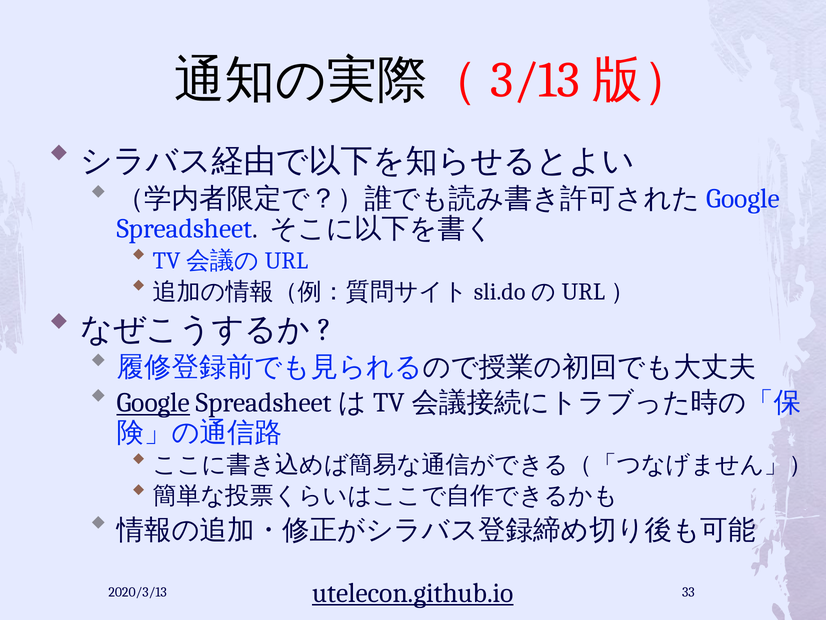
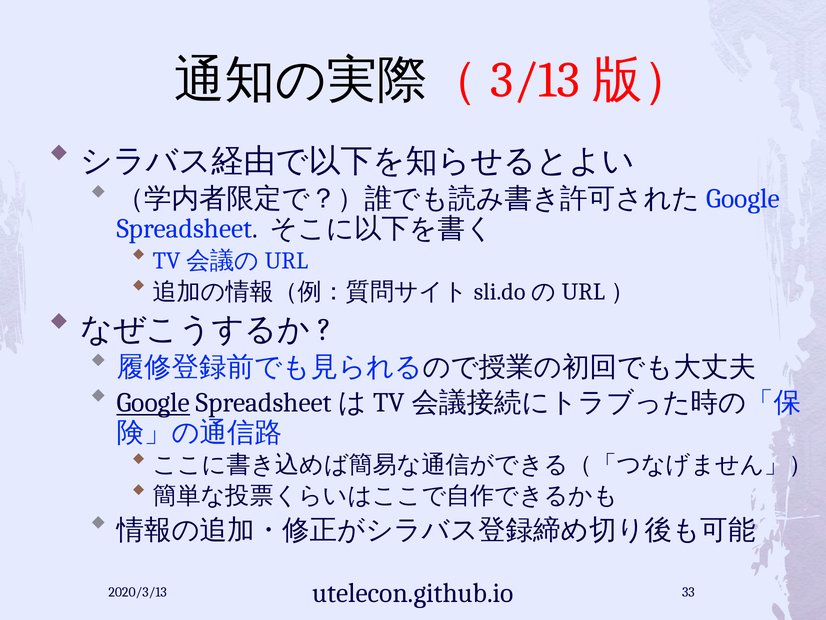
utelecon.github.io underline: present -> none
